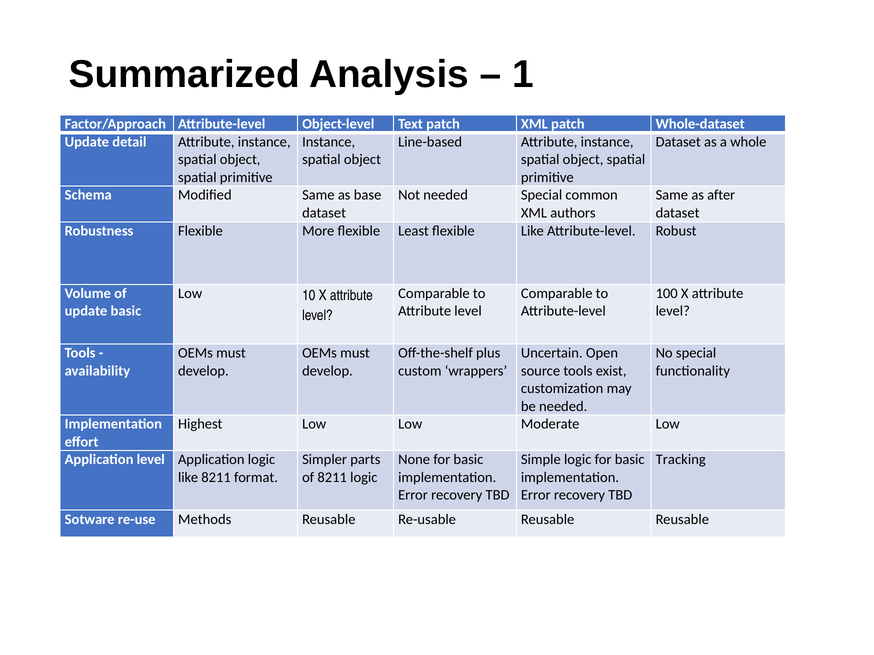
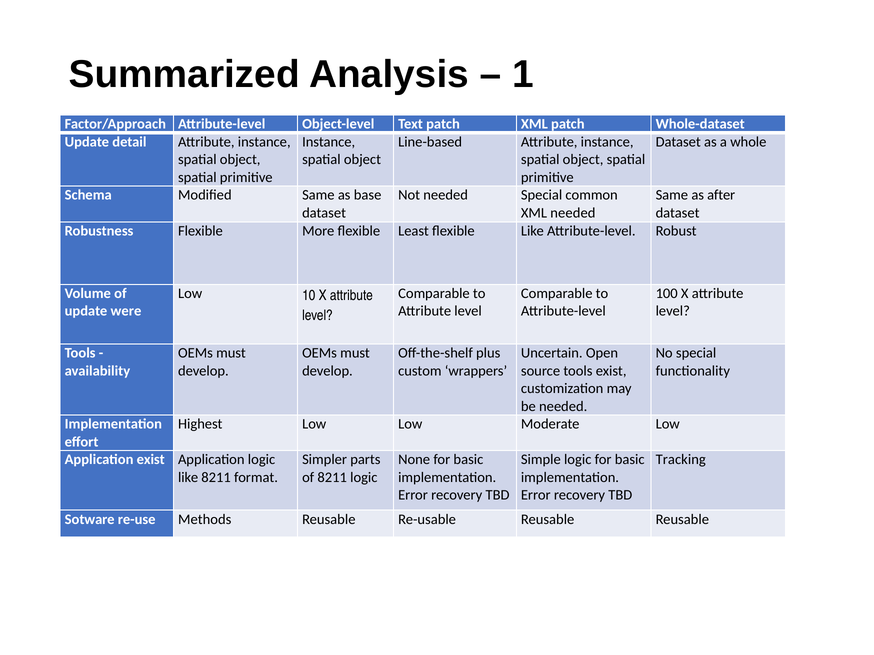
XML authors: authors -> needed
update basic: basic -> were
Application level: level -> exist
